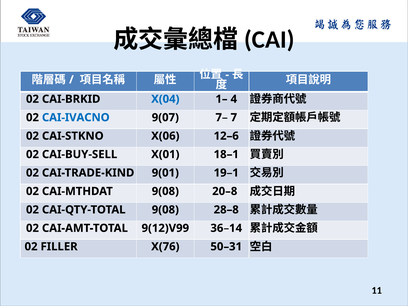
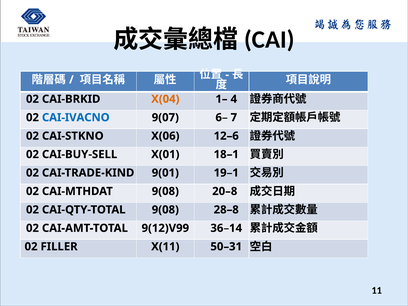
X(04 colour: blue -> orange
7–: 7– -> 6–
X(76: X(76 -> X(11
